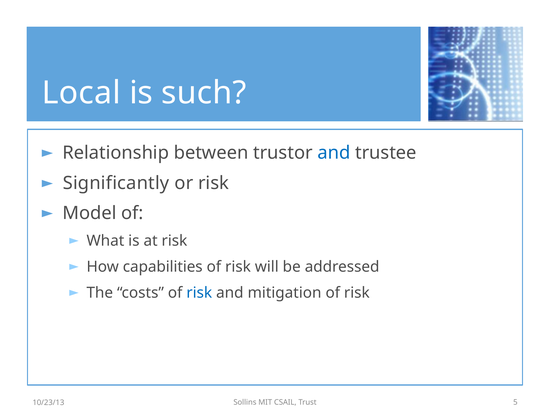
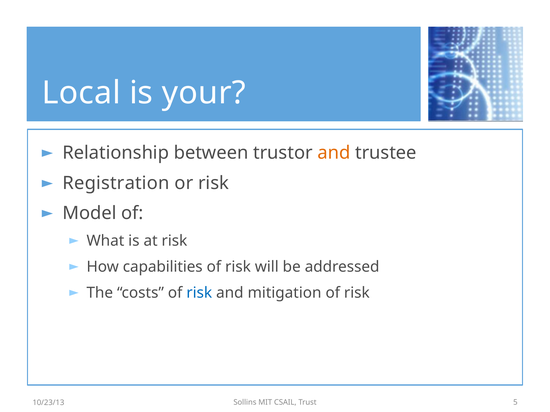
such: such -> your
and at (334, 153) colour: blue -> orange
Significantly: Significantly -> Registration
